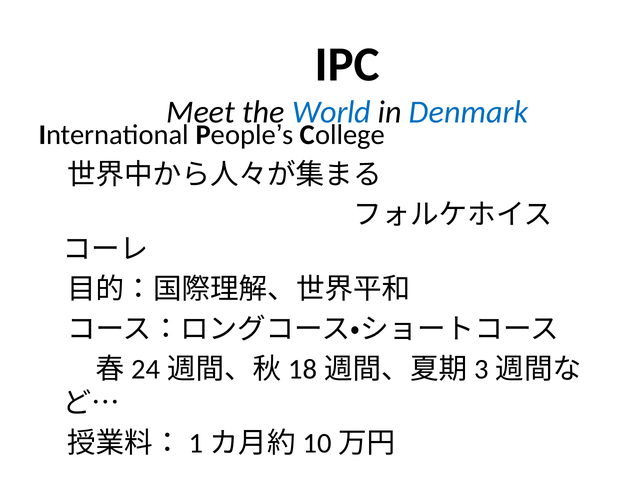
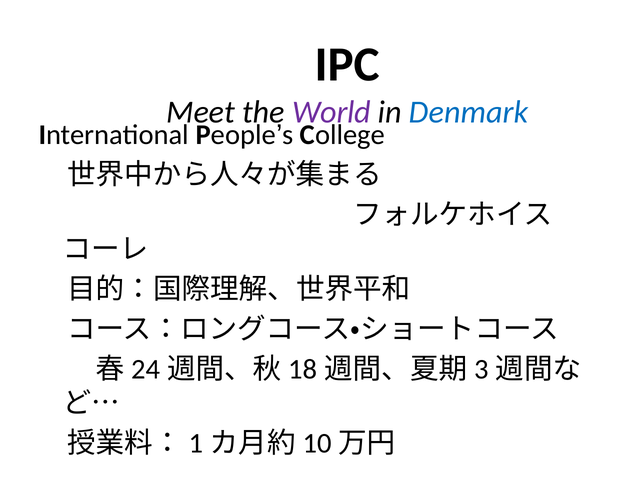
World colour: blue -> purple
